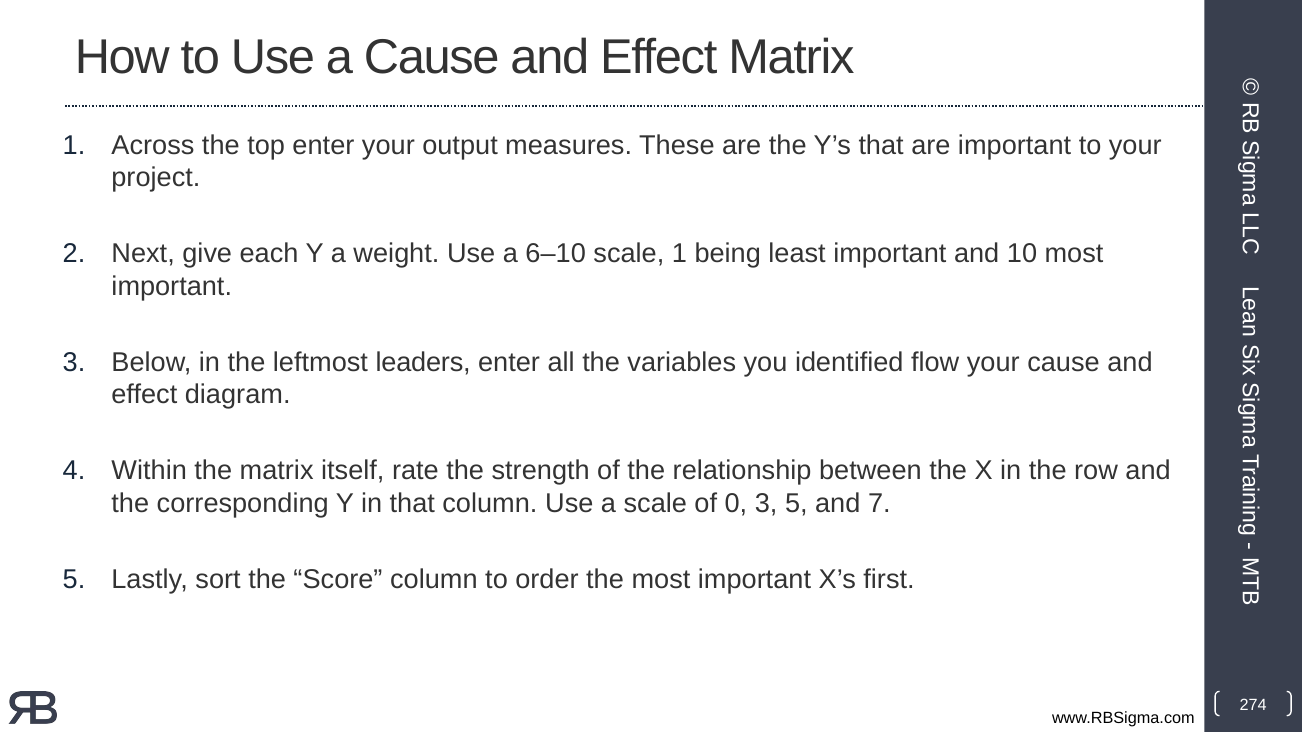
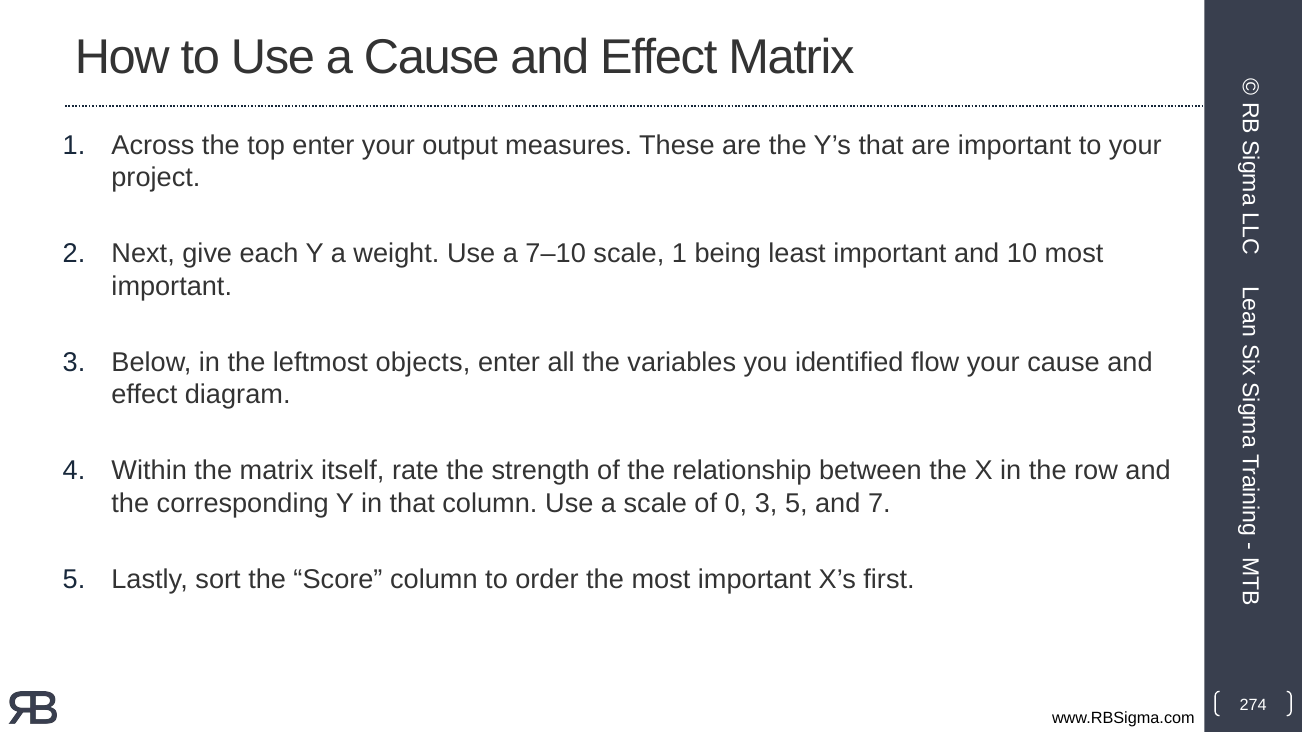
6–10: 6–10 -> 7–10
leaders: leaders -> objects
